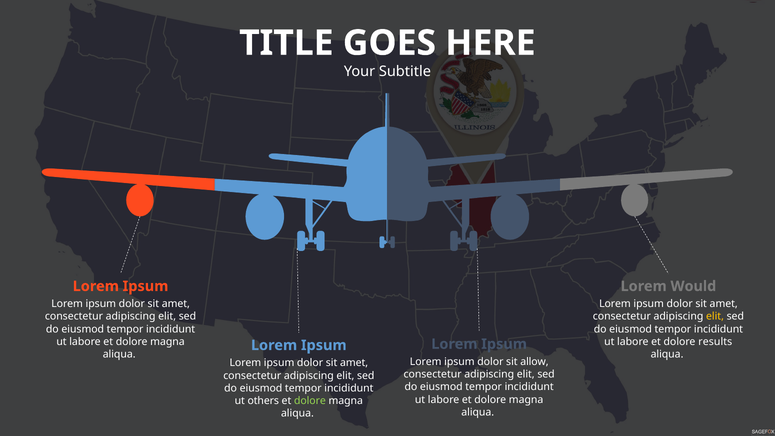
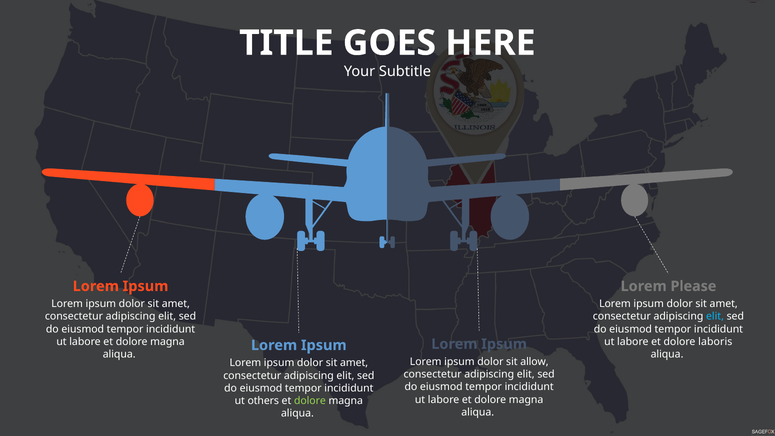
Would: Would -> Please
elit at (715, 316) colour: yellow -> light blue
results: results -> laboris
